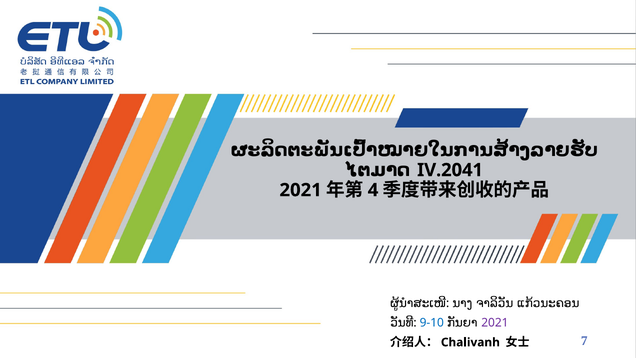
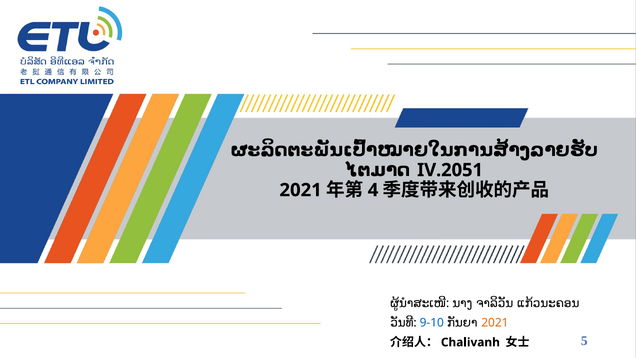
IV.2041: IV.2041 -> IV.2051
2021 at (495, 323) colour: purple -> orange
7: 7 -> 5
